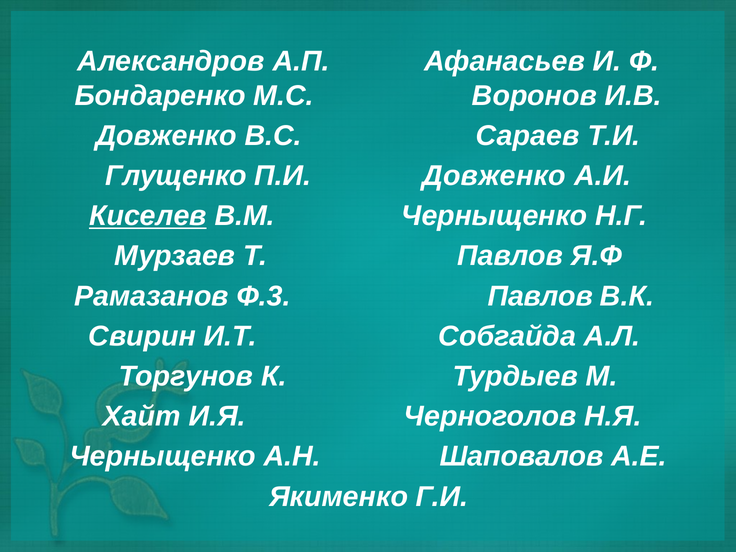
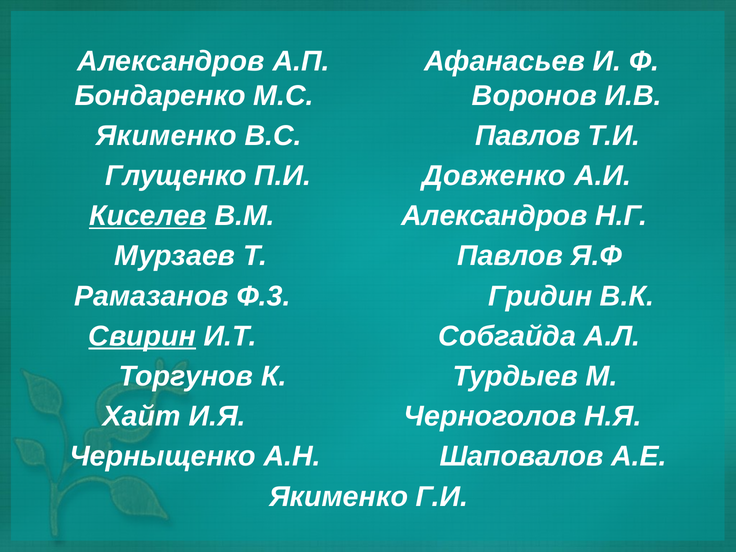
Довженко at (166, 136): Довженко -> Якименко
В.С Сараев: Сараев -> Павлов
В.М Черныщенко: Черныщенко -> Александров
Ф.3 Павлов: Павлов -> Гридин
Свирин underline: none -> present
